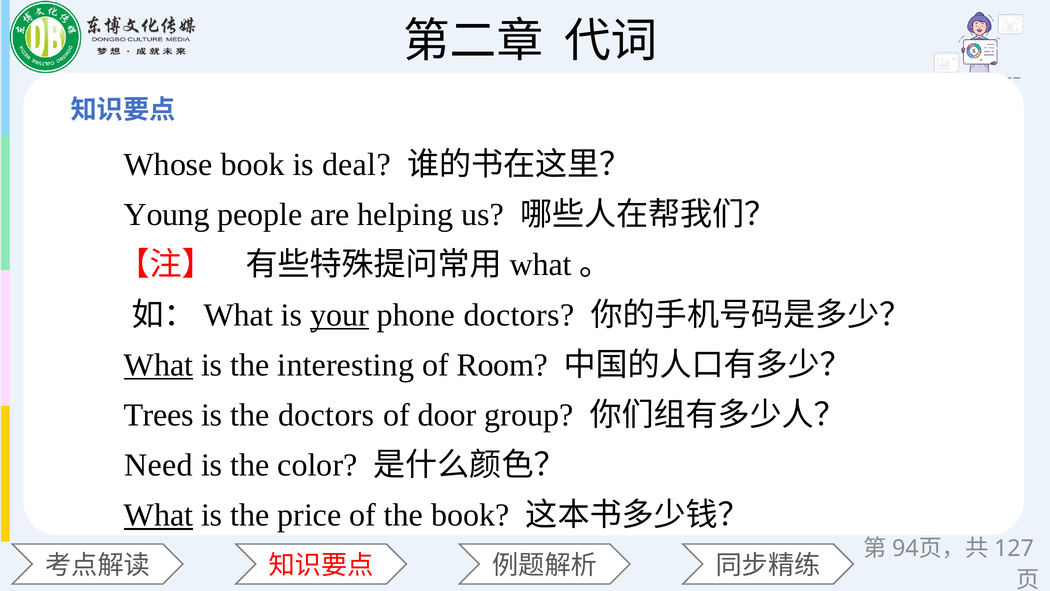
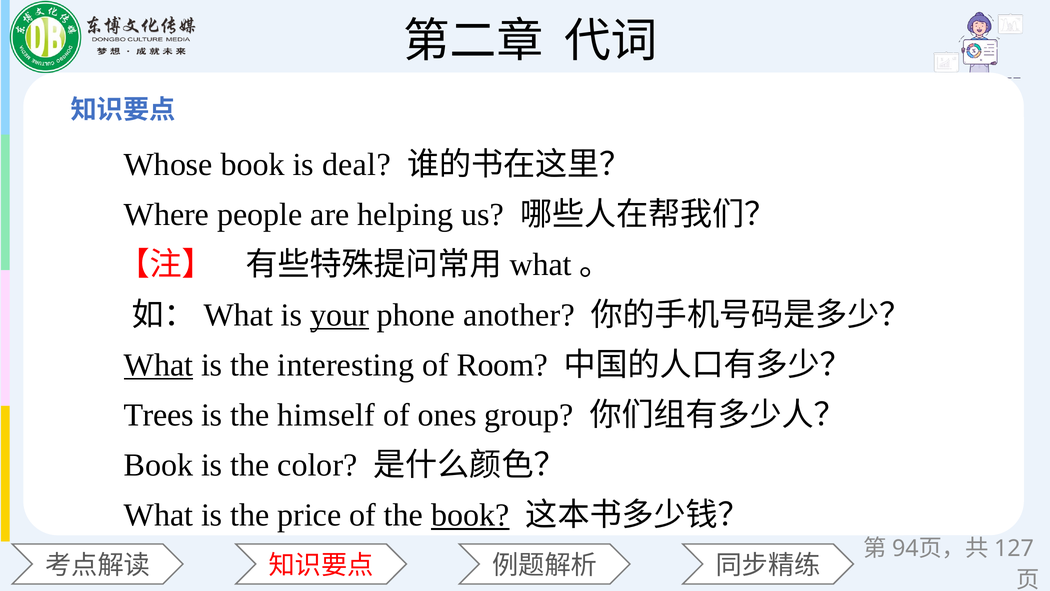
Young: Young -> Where
phone doctors: doctors -> another
the doctors: doctors -> himself
door: door -> ones
Need at (158, 465): Need -> Book
What at (159, 515) underline: present -> none
book at (470, 515) underline: none -> present
